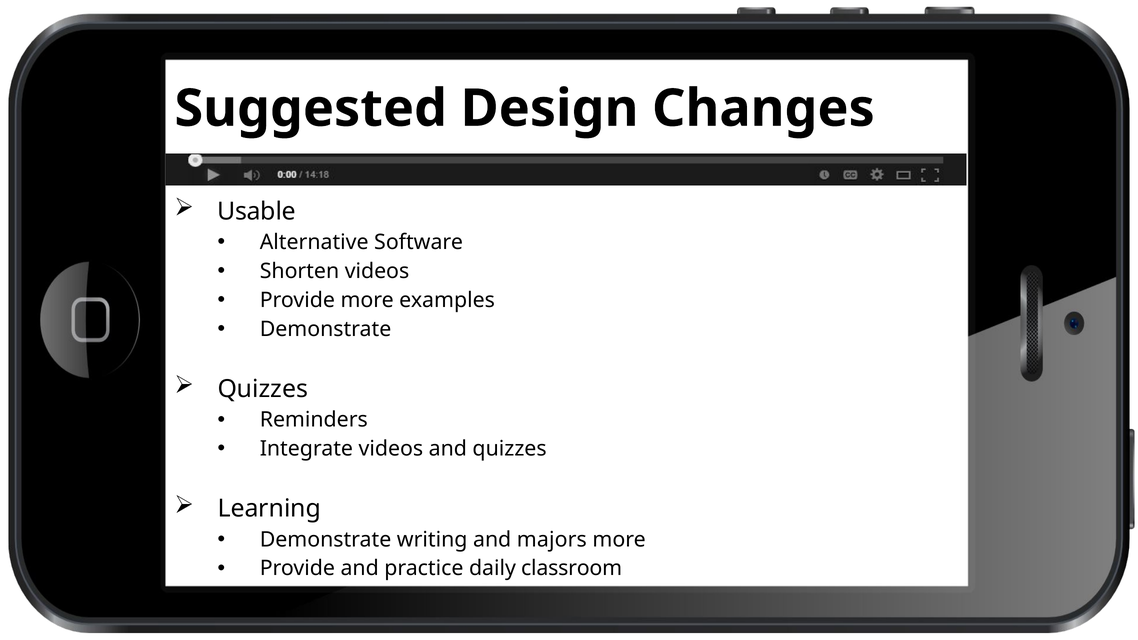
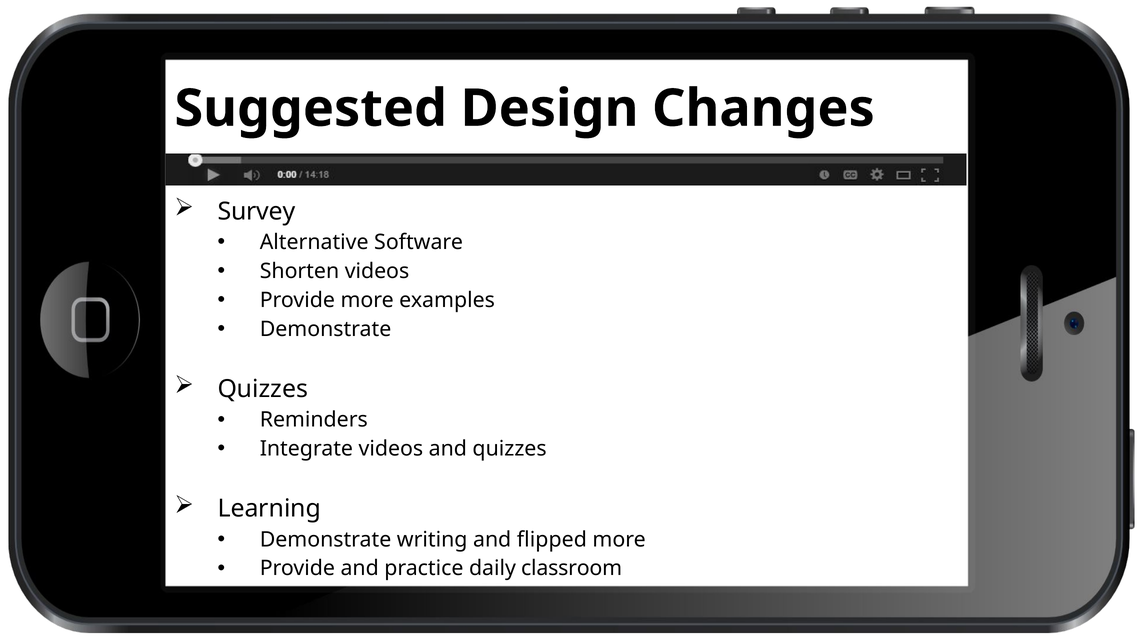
Usable: Usable -> Survey
majors: majors -> flipped
